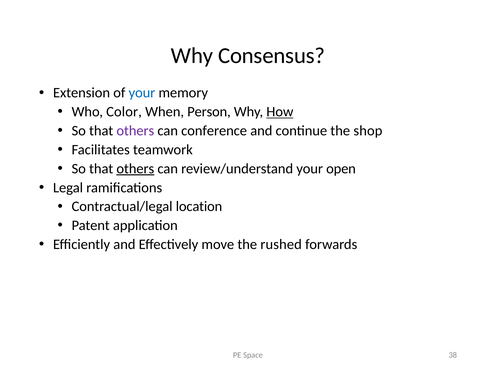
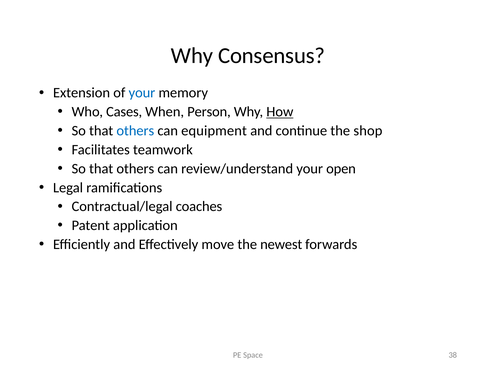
Color: Color -> Cases
others at (135, 131) colour: purple -> blue
conference: conference -> equipment
others at (135, 169) underline: present -> none
location: location -> coaches
rushed: rushed -> newest
